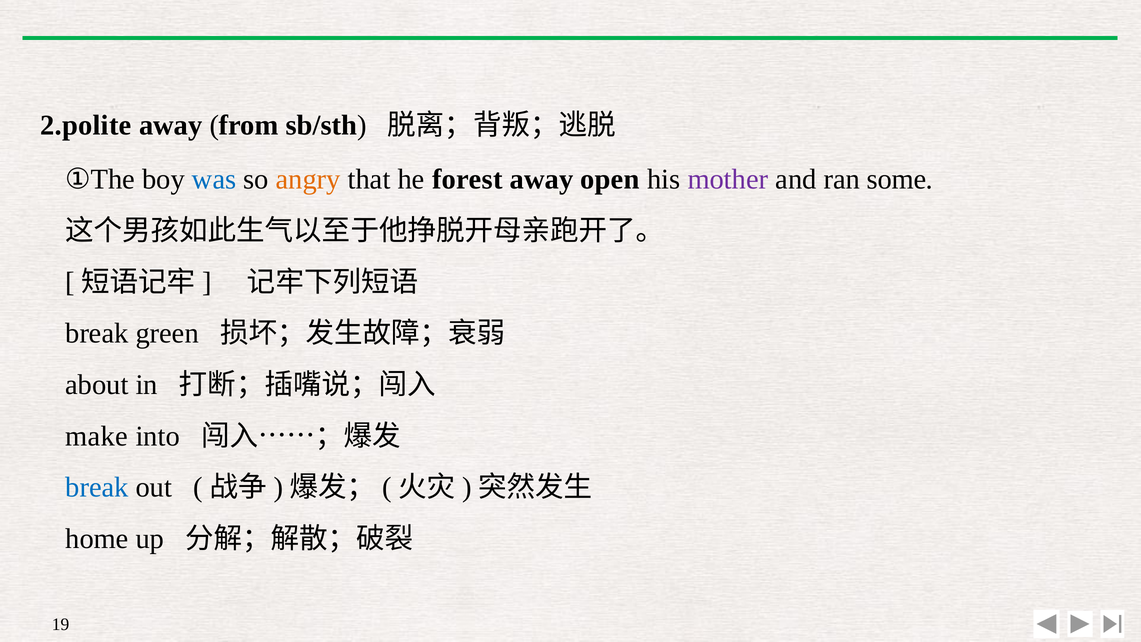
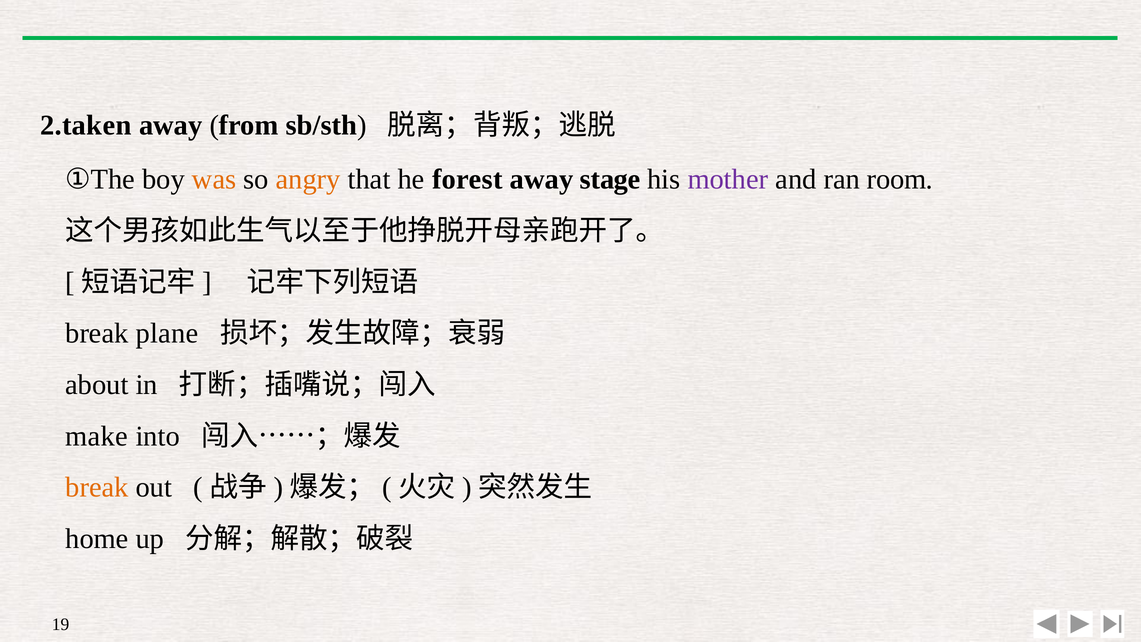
2.polite: 2.polite -> 2.taken
was colour: blue -> orange
open: open -> stage
some: some -> room
green: green -> plane
break at (97, 487) colour: blue -> orange
